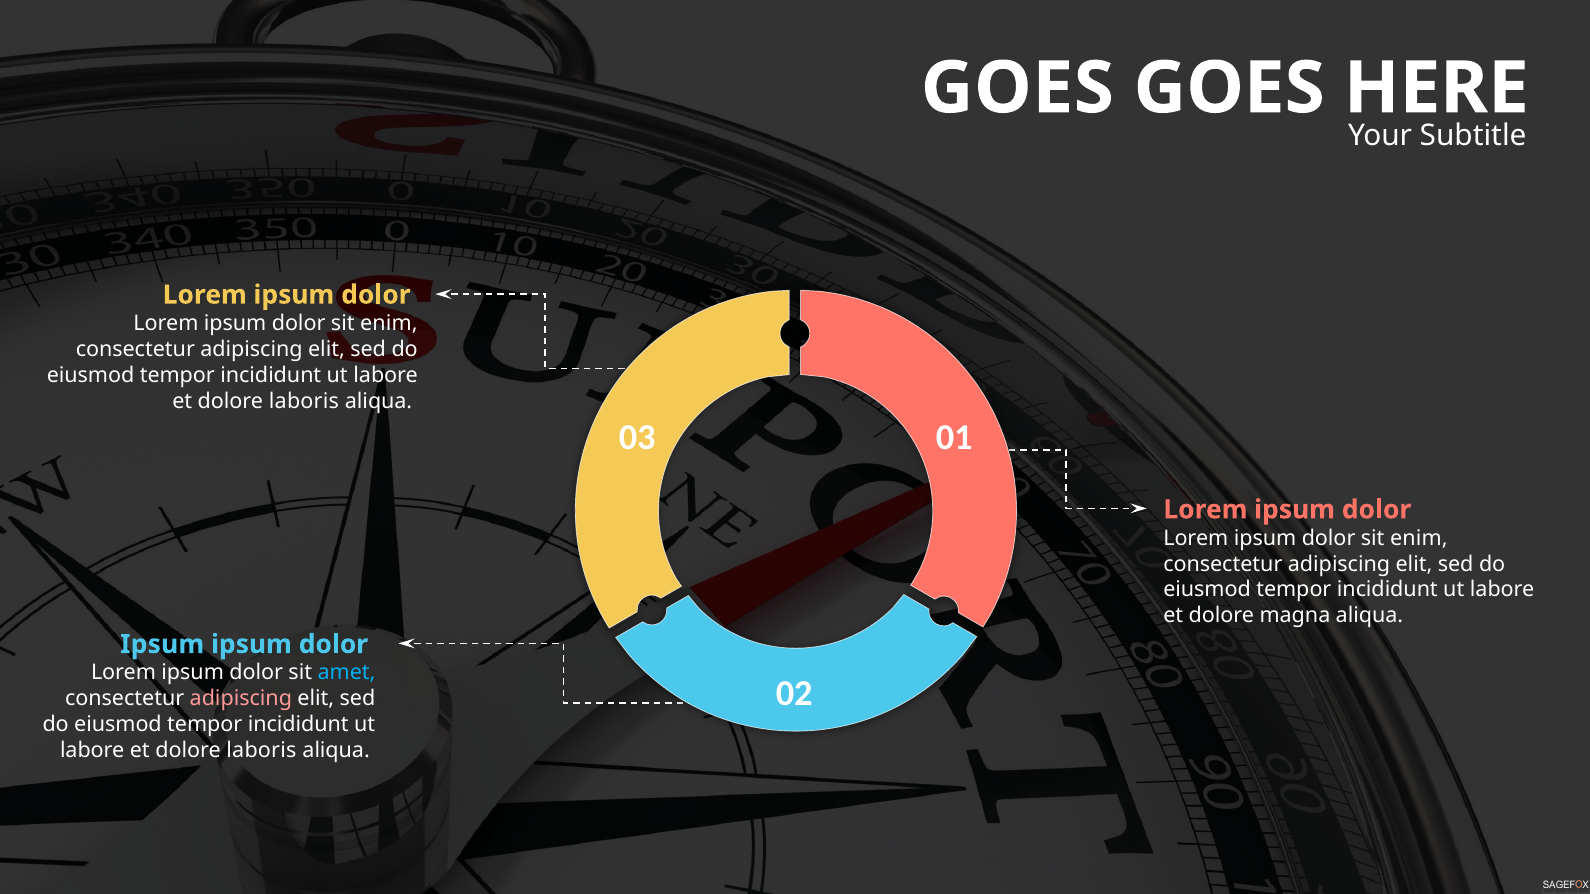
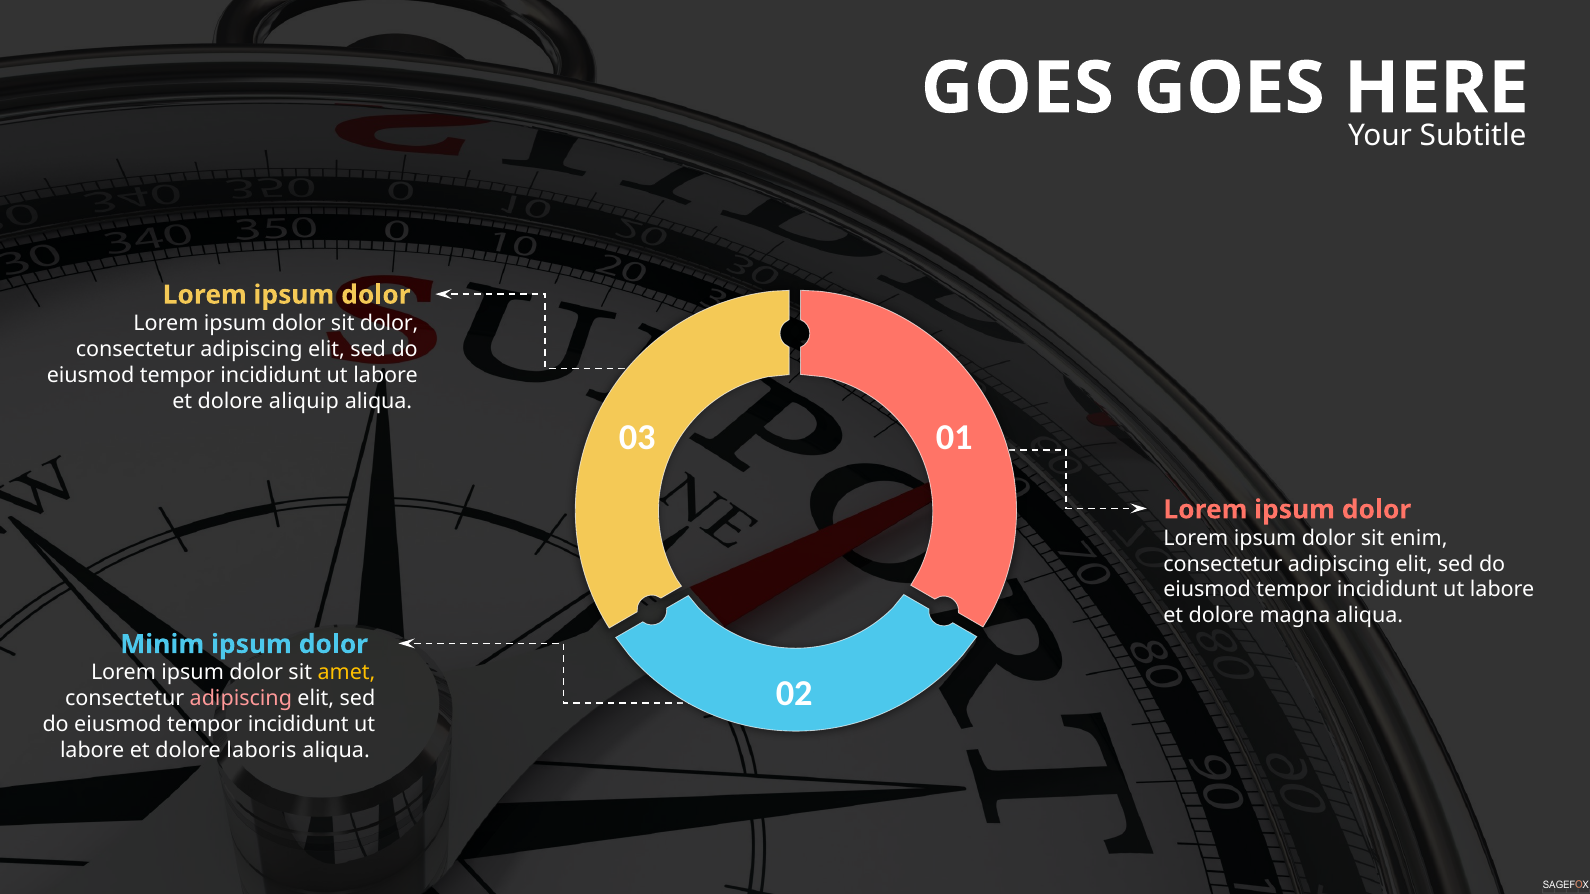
enim at (389, 323): enim -> dolor
laboris at (304, 401): laboris -> aliquip
Ipsum at (162, 645): Ipsum -> Minim
amet colour: light blue -> yellow
